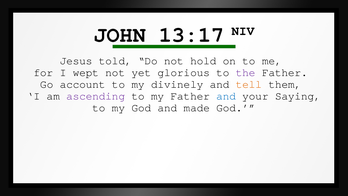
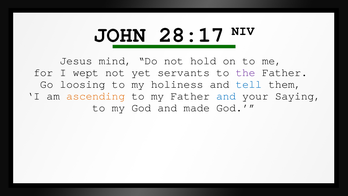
13:17: 13:17 -> 28:17
told: told -> mind
glorious: glorious -> servants
account: account -> loosing
divinely: divinely -> holiness
tell colour: orange -> blue
ascending colour: purple -> orange
